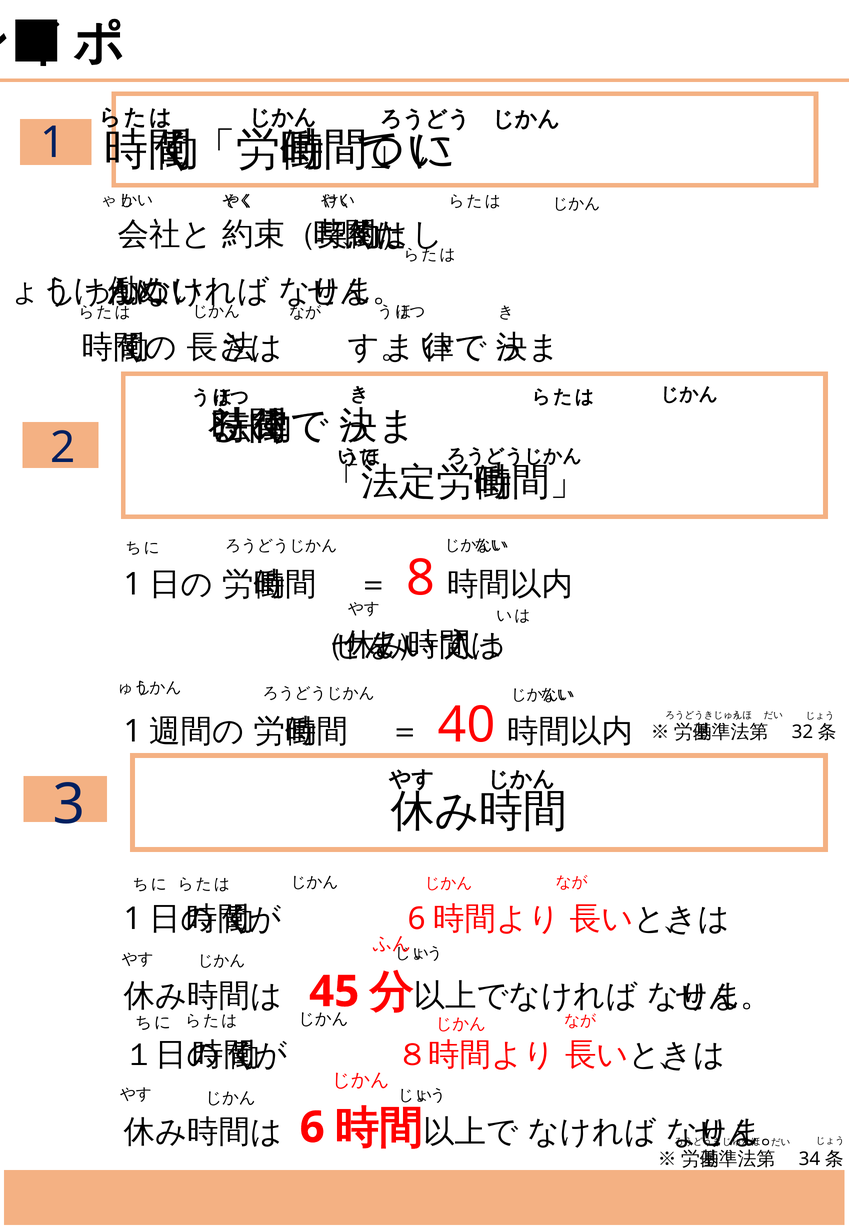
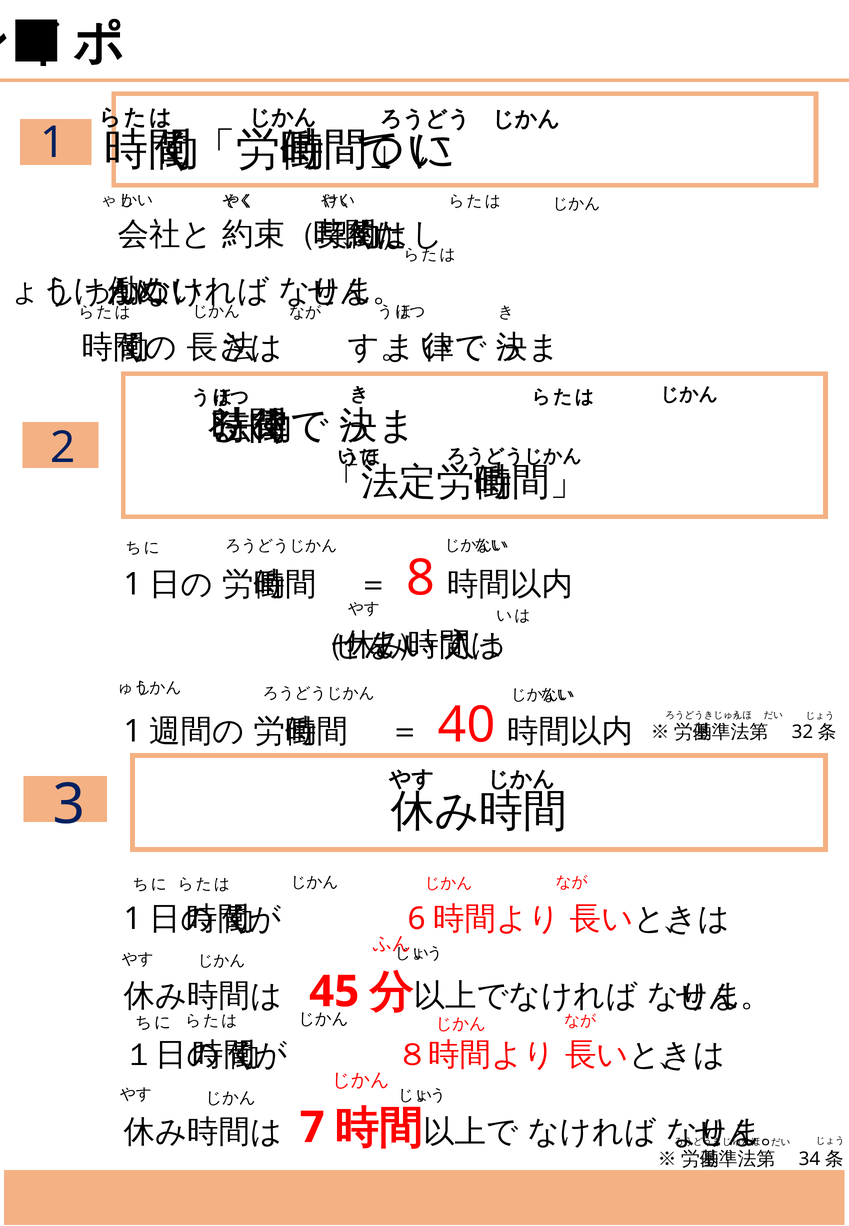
6: 6 -> 7
